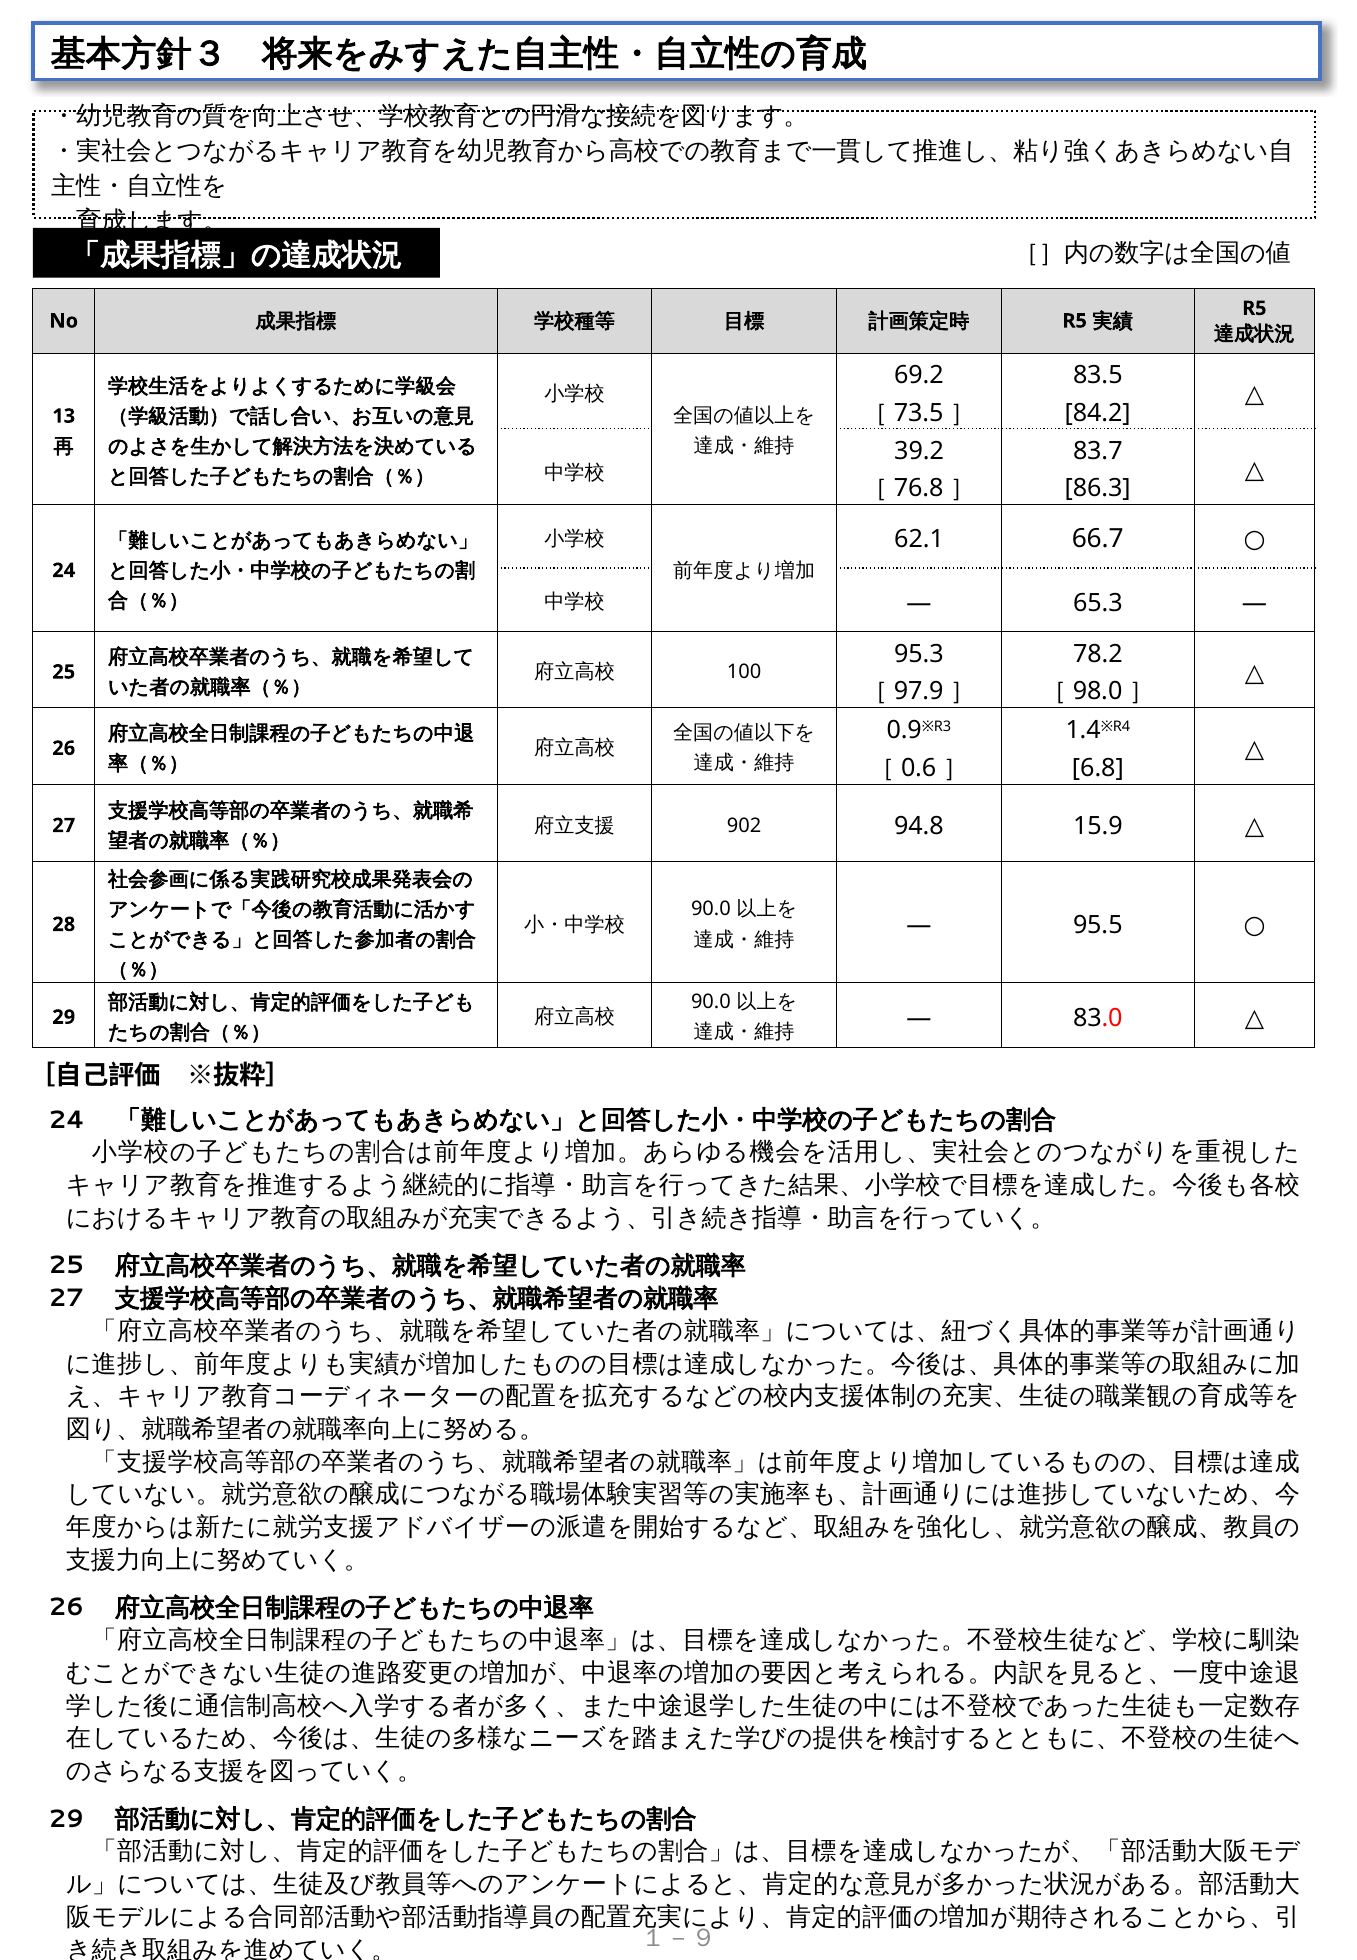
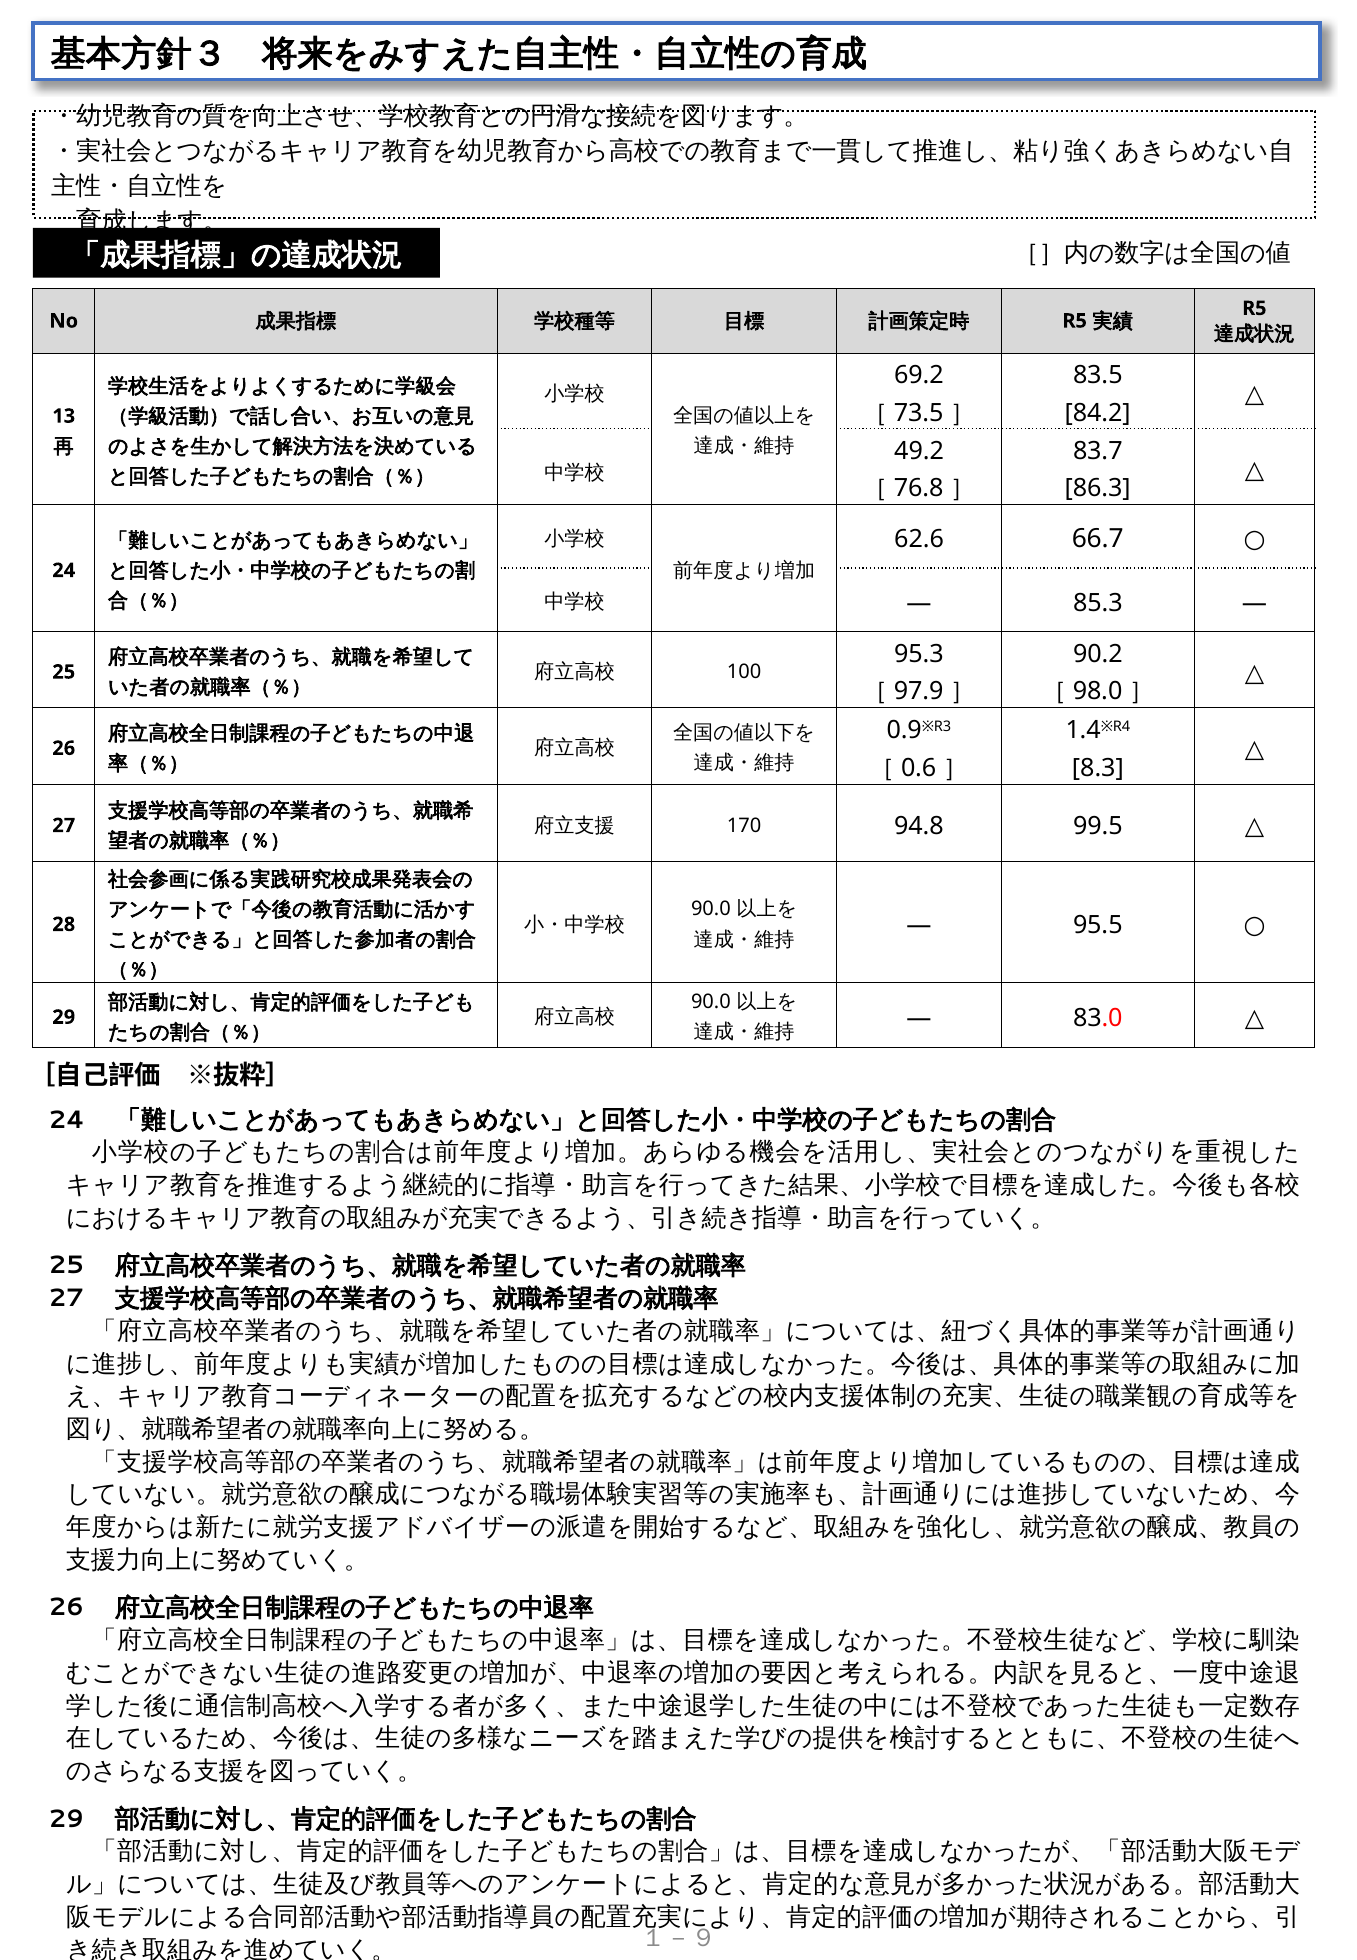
39.2: 39.2 -> 49.2
62.1: 62.1 -> 62.6
65.3: 65.3 -> 85.3
78.2: 78.2 -> 90.2
6.8: 6.8 -> 8.3
902: 902 -> 170
15.9: 15.9 -> 99.5
